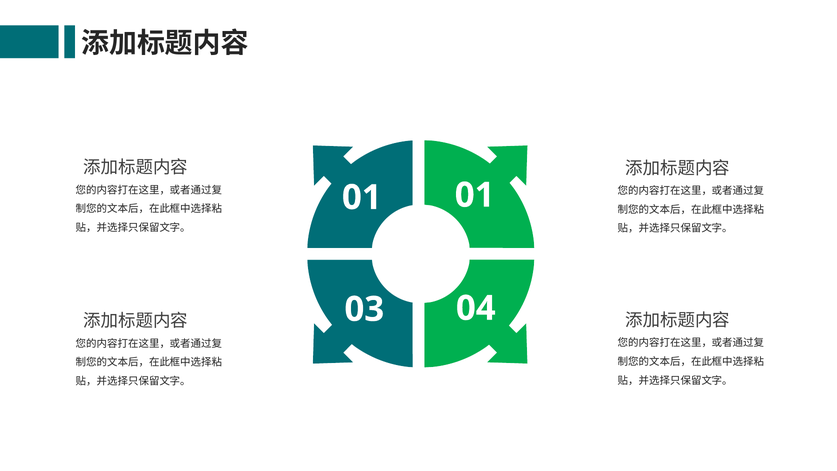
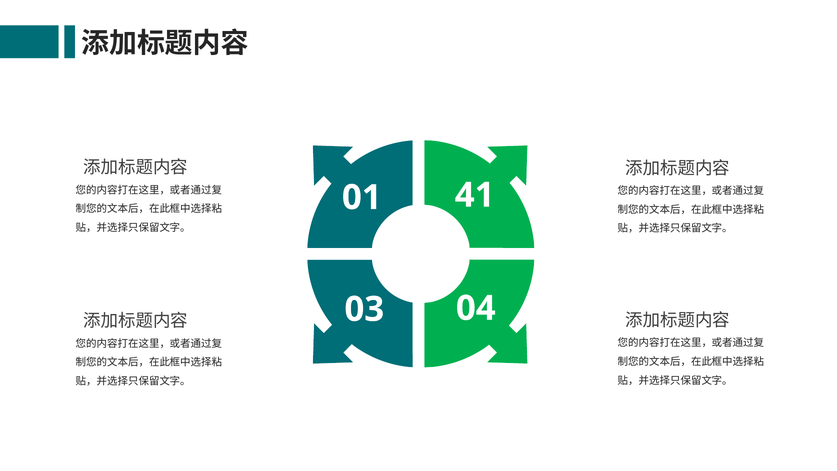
01 01: 01 -> 41
